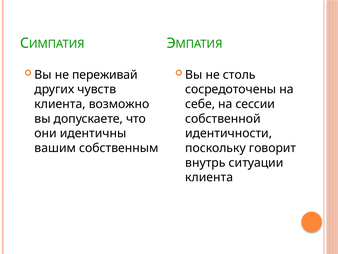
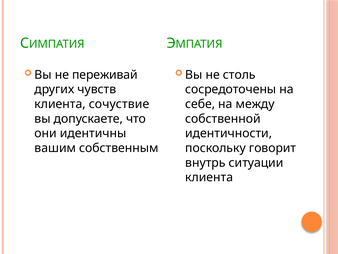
возможно: возможно -> сочуствие
сессии: сессии -> между
